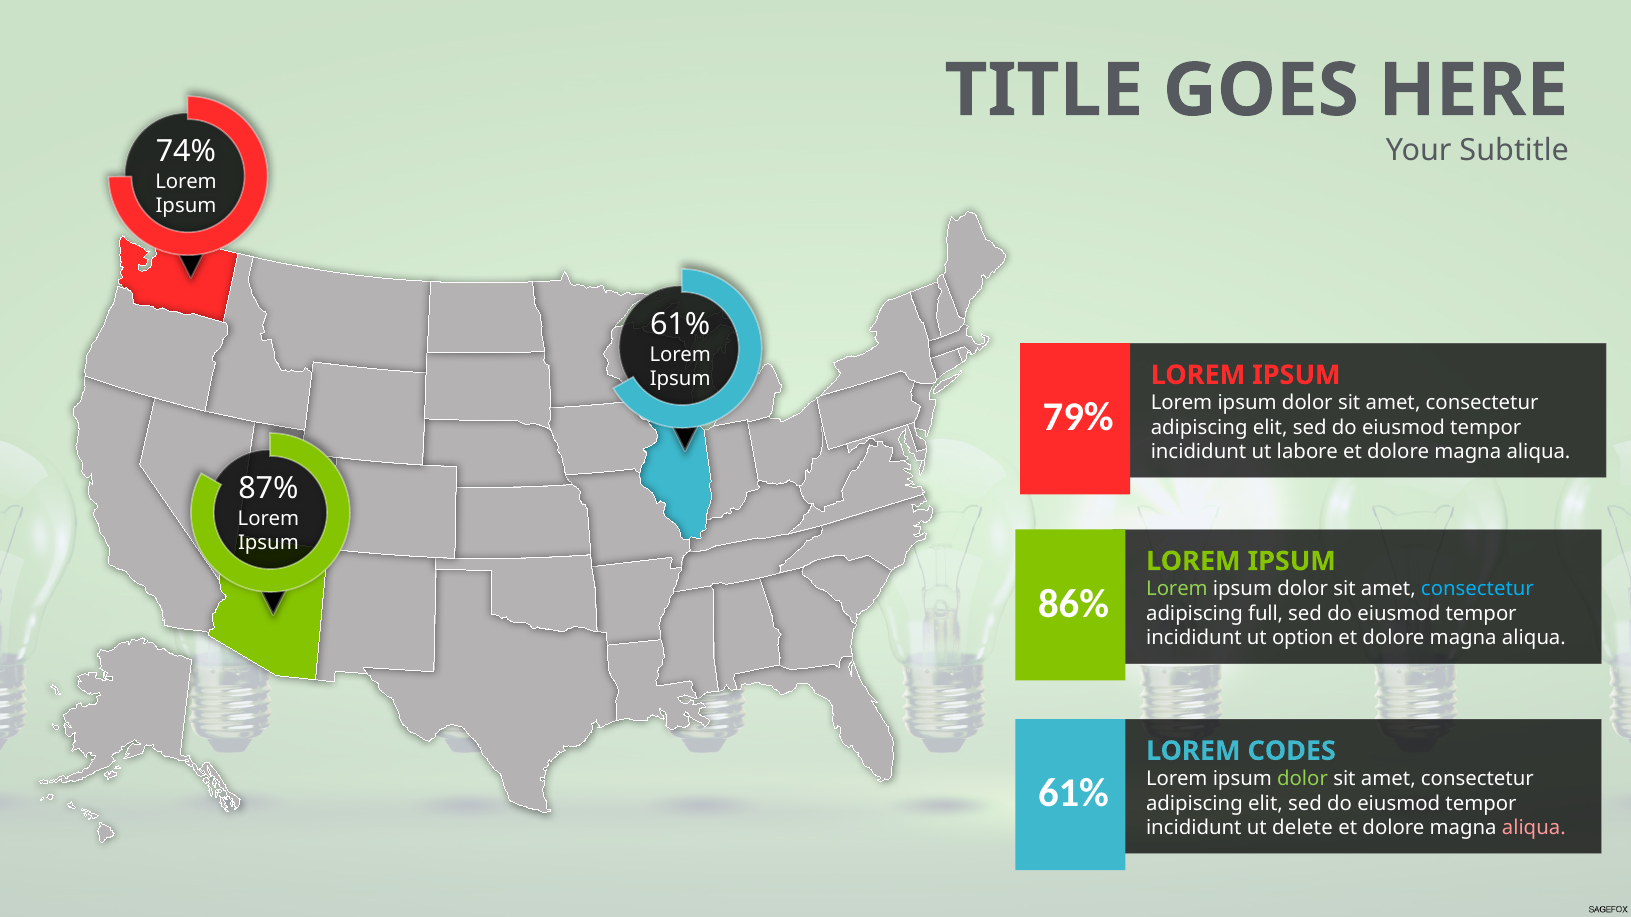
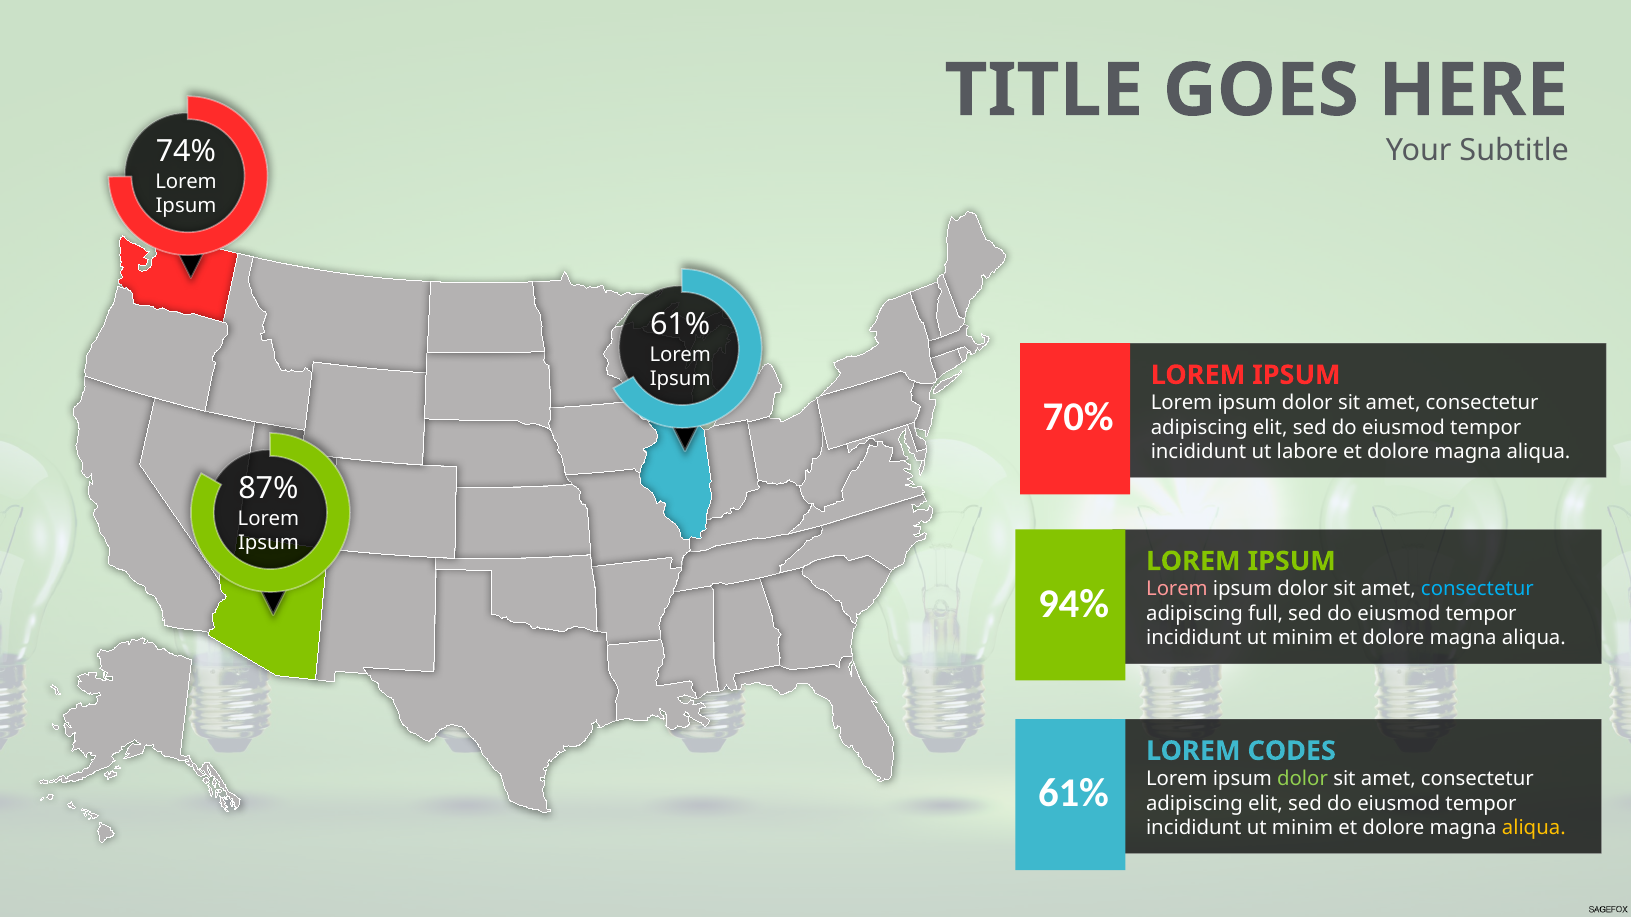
79%: 79% -> 70%
Lorem at (1177, 590) colour: light green -> pink
86%: 86% -> 94%
option at (1303, 638): option -> minim
delete at (1302, 828): delete -> minim
aliqua at (1534, 828) colour: pink -> yellow
